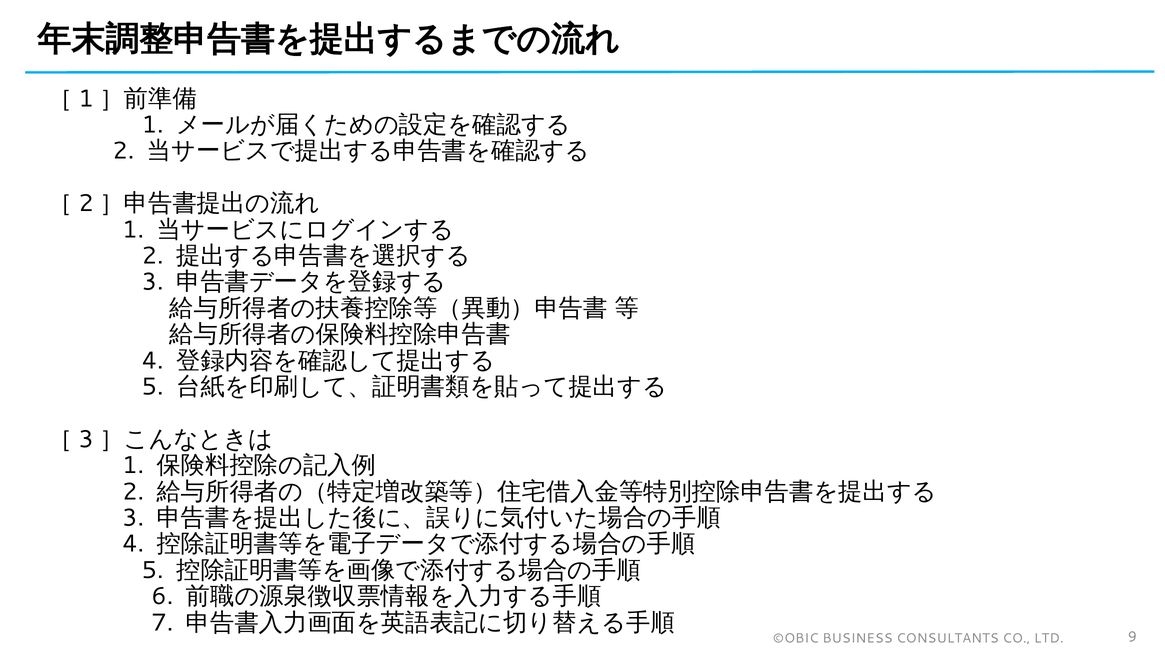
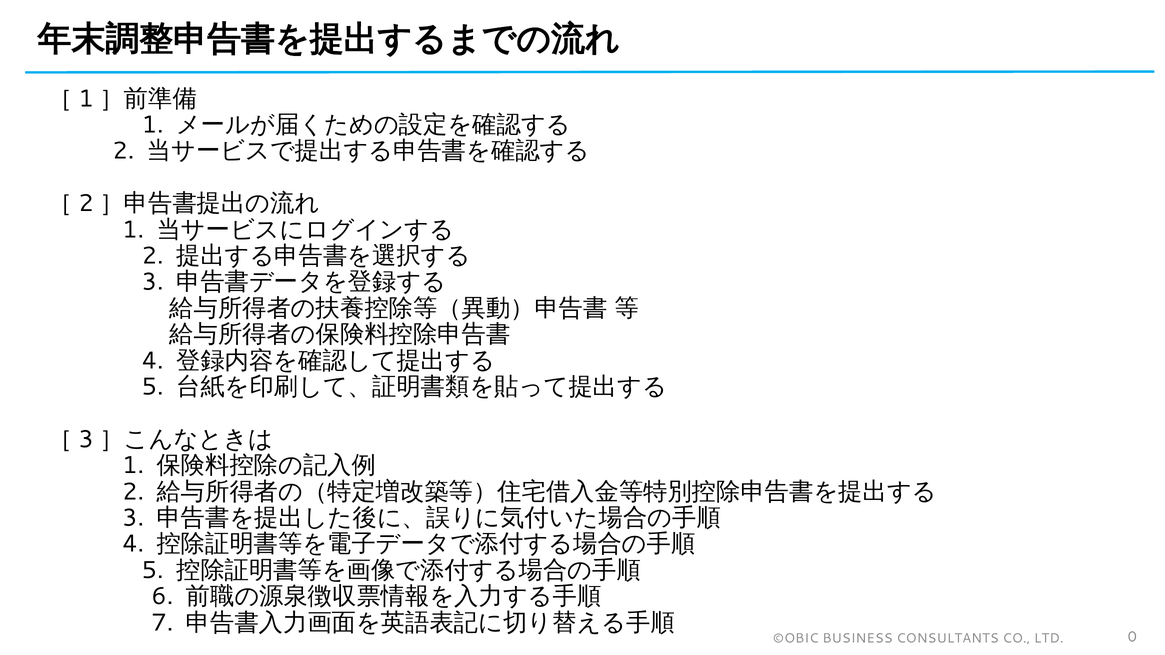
9: 9 -> 0
